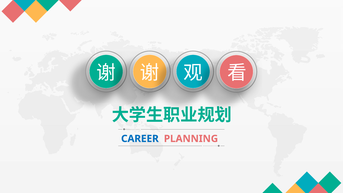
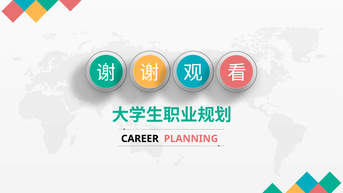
CAREER colour: blue -> black
